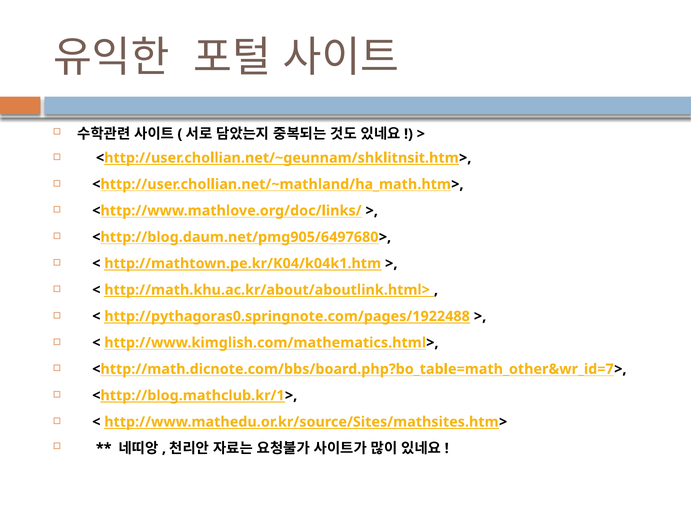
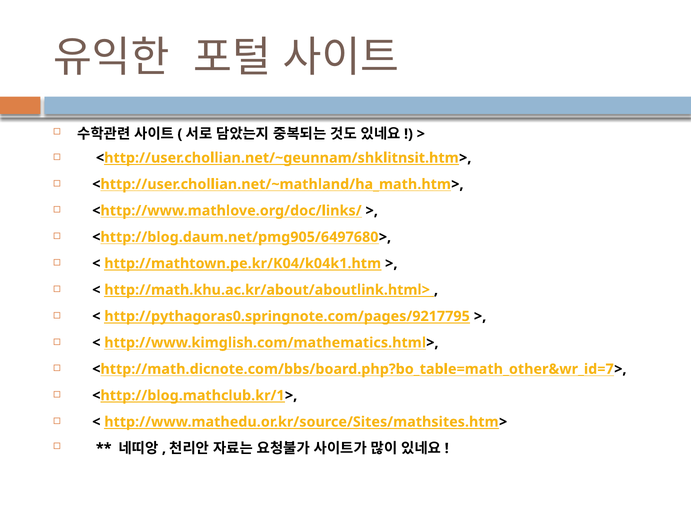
http://pythagoras0.springnote.com/pages/1922488: http://pythagoras0.springnote.com/pages/1922488 -> http://pythagoras0.springnote.com/pages/9217795
